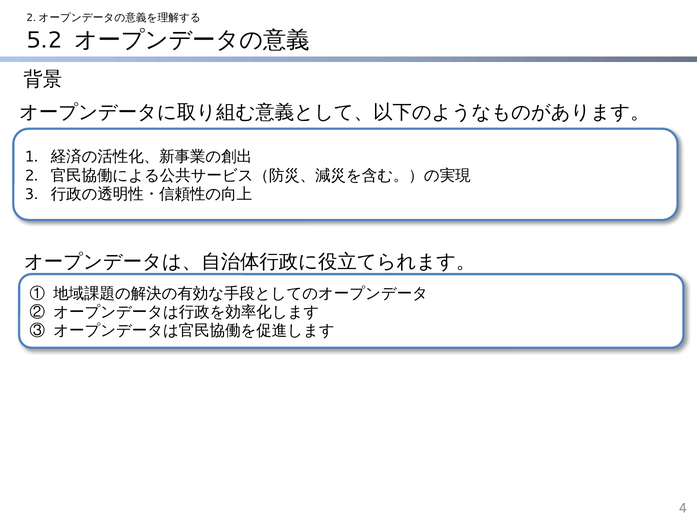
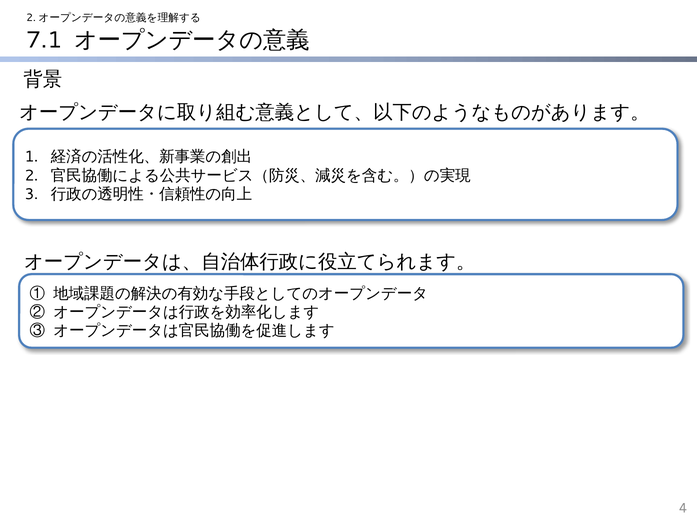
5.2: 5.2 -> 7.1
